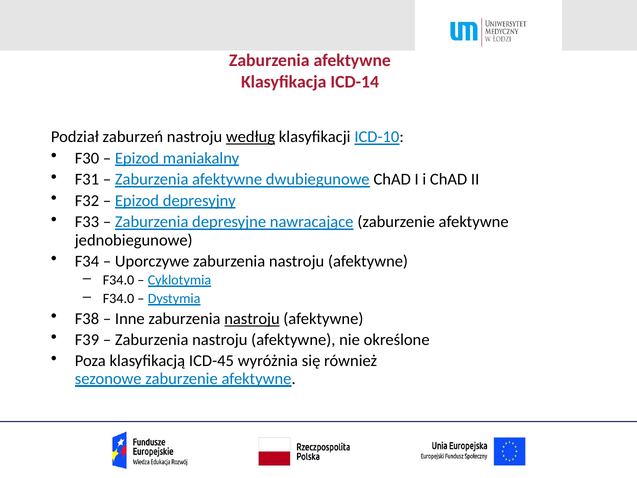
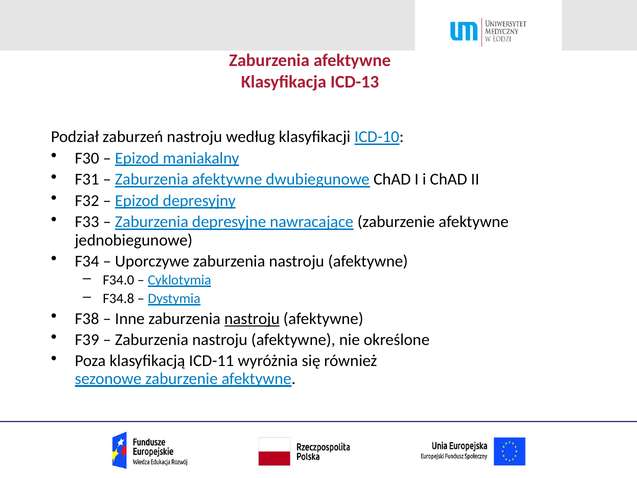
ICD-14: ICD-14 -> ICD-13
według underline: present -> none
F34.0 at (118, 298): F34.0 -> F34.8
ICD-45: ICD-45 -> ICD-11
